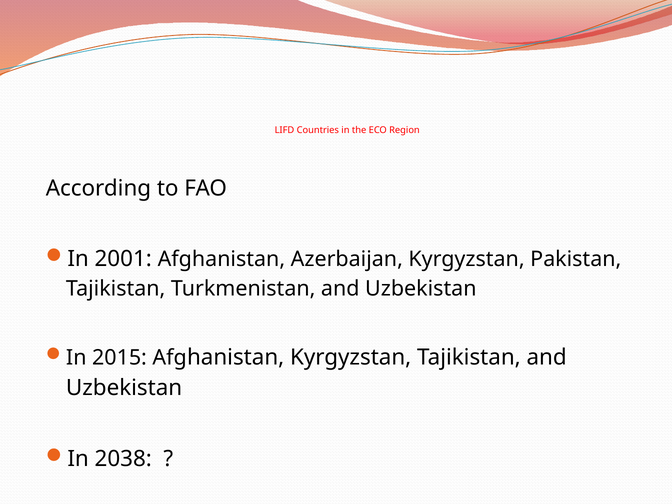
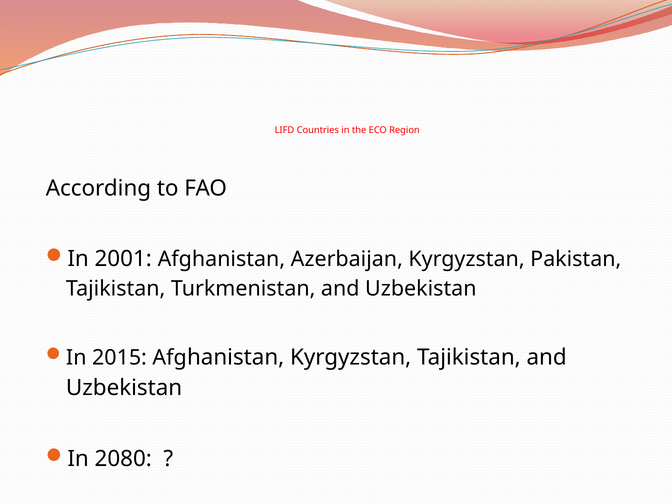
2038: 2038 -> 2080
